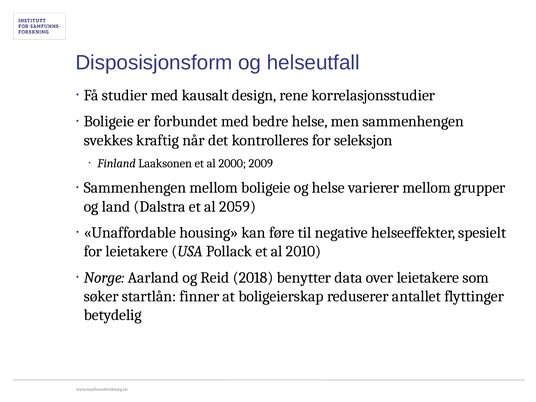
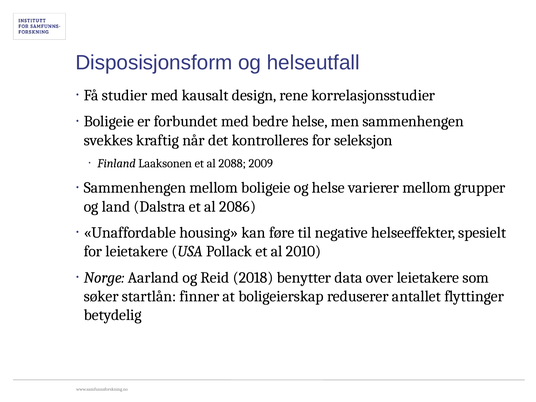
2000: 2000 -> 2088
2059: 2059 -> 2086
